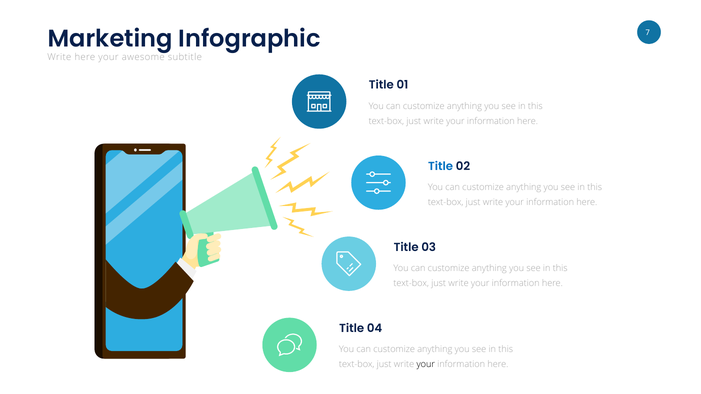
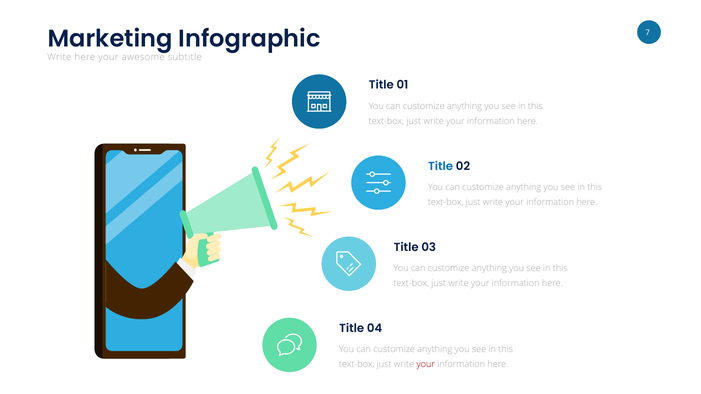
your at (426, 365) colour: black -> red
